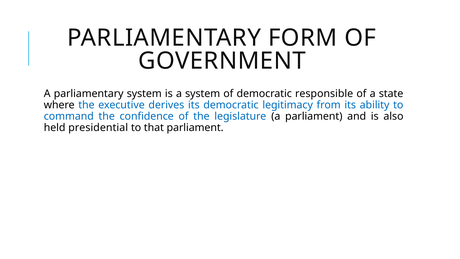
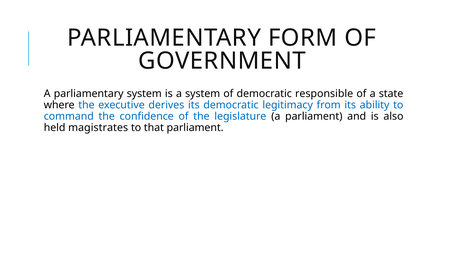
presidential: presidential -> magistrates
